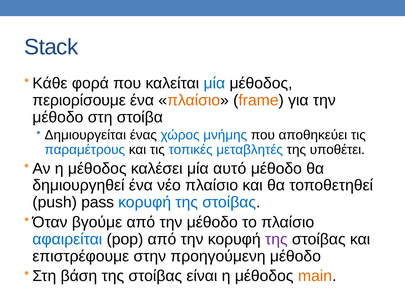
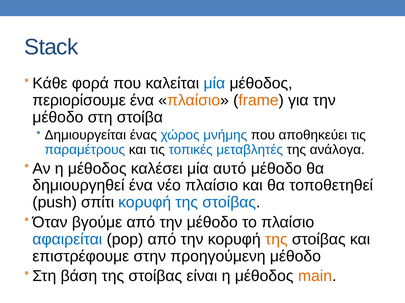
υποθέτει: υποθέτει -> ανάλογα
pass: pass -> σπίτι
της at (276, 240) colour: purple -> orange
